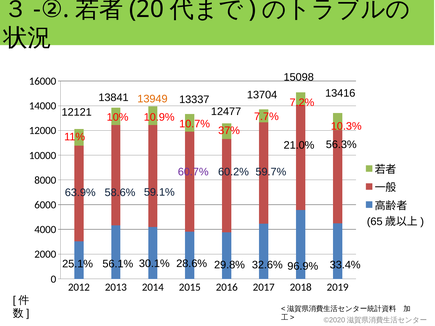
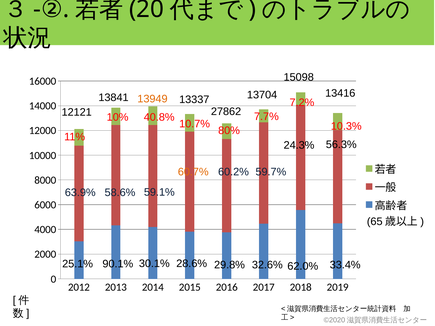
12477: 12477 -> 27862
10.9%: 10.9% -> 40.8%
37%: 37% -> 80%
21.0%: 21.0% -> 24.3%
60.7% colour: purple -> orange
56.1%: 56.1% -> 90.1%
96.9%: 96.9% -> 62.0%
